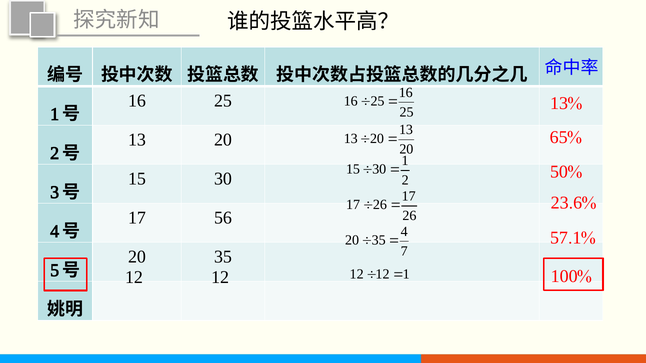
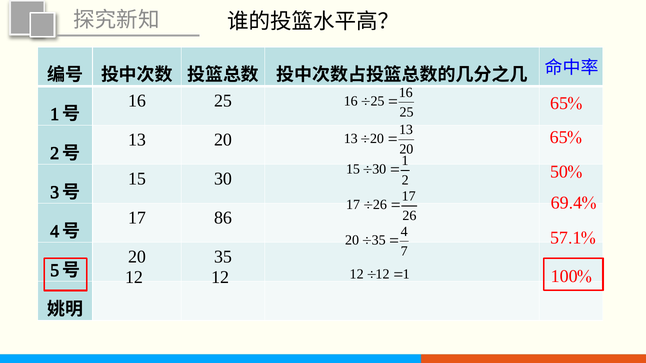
13% at (566, 103): 13% -> 65%
23.6%: 23.6% -> 69.4%
56: 56 -> 86
